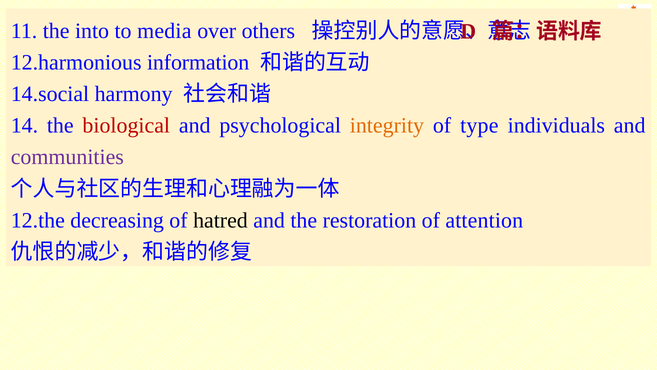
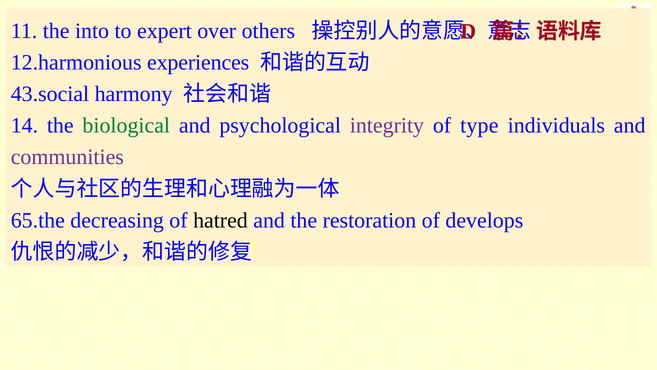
media: media -> expert
information: information -> experiences
14.social: 14.social -> 43.social
biological colour: red -> green
integrity colour: orange -> purple
12.the: 12.the -> 65.the
attention: attention -> develops
